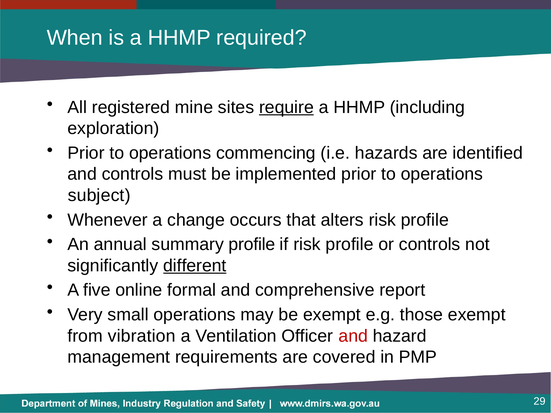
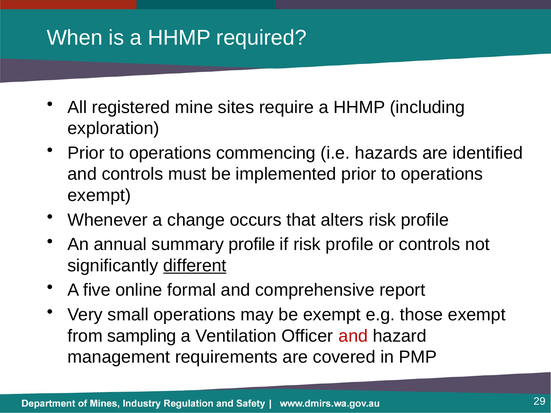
require underline: present -> none
subject at (99, 195): subject -> exempt
vibration: vibration -> sampling
